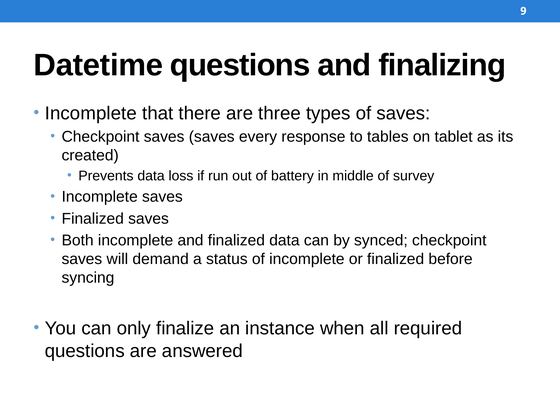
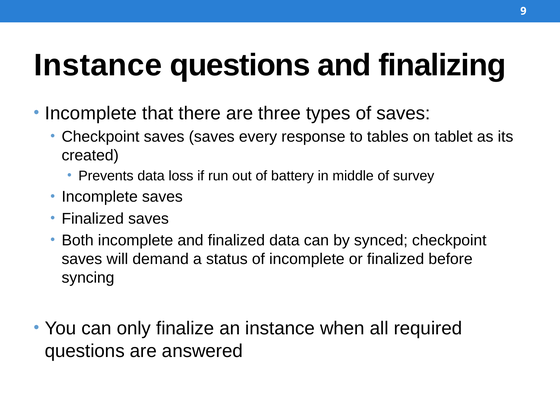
Datetime at (98, 65): Datetime -> Instance
